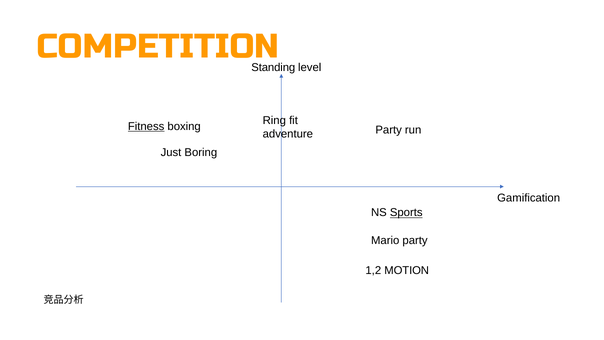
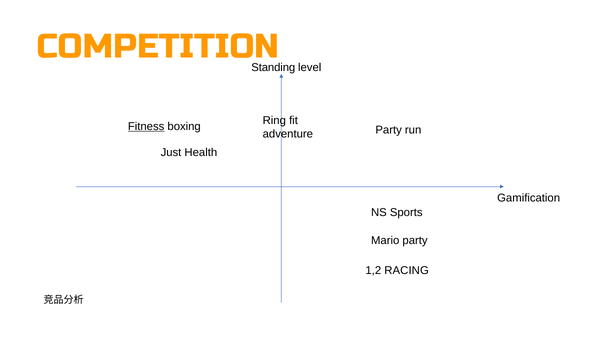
Boring: Boring -> Health
Sports underline: present -> none
MOTION: MOTION -> RACING
